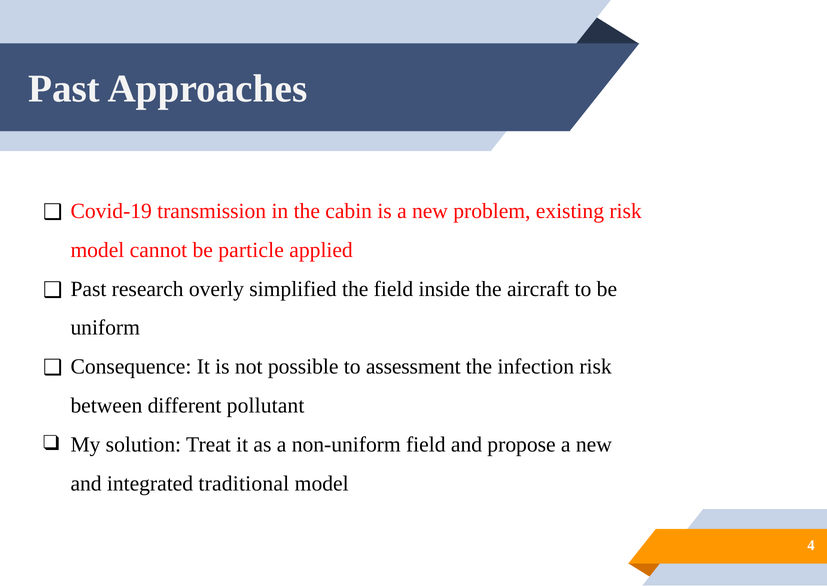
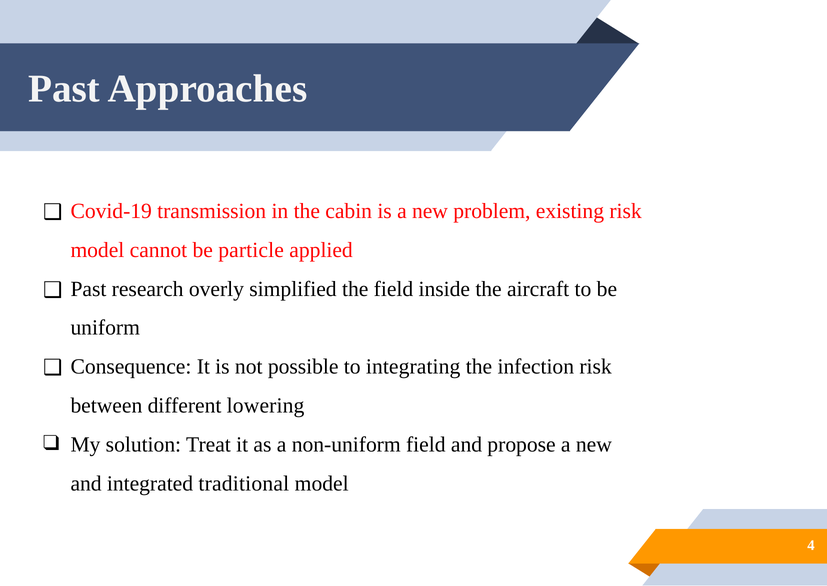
assessment: assessment -> integrating
pollutant: pollutant -> lowering
